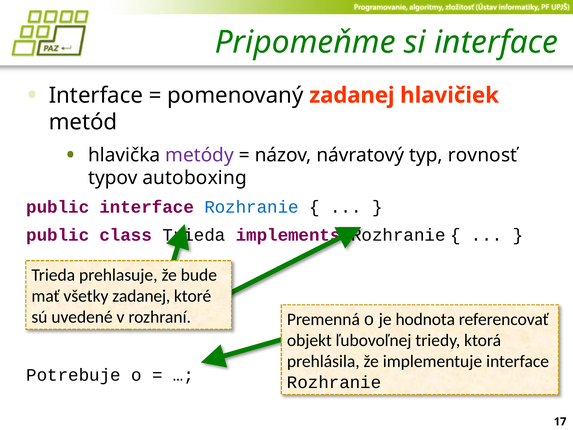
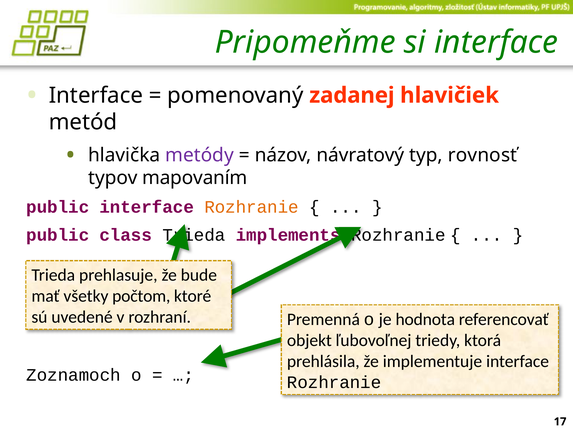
autoboxing: autoboxing -> mapovaním
Rozhranie at (252, 207) colour: blue -> orange
všetky zadanej: zadanej -> počtom
Potrebuje: Potrebuje -> Zoznamoch
